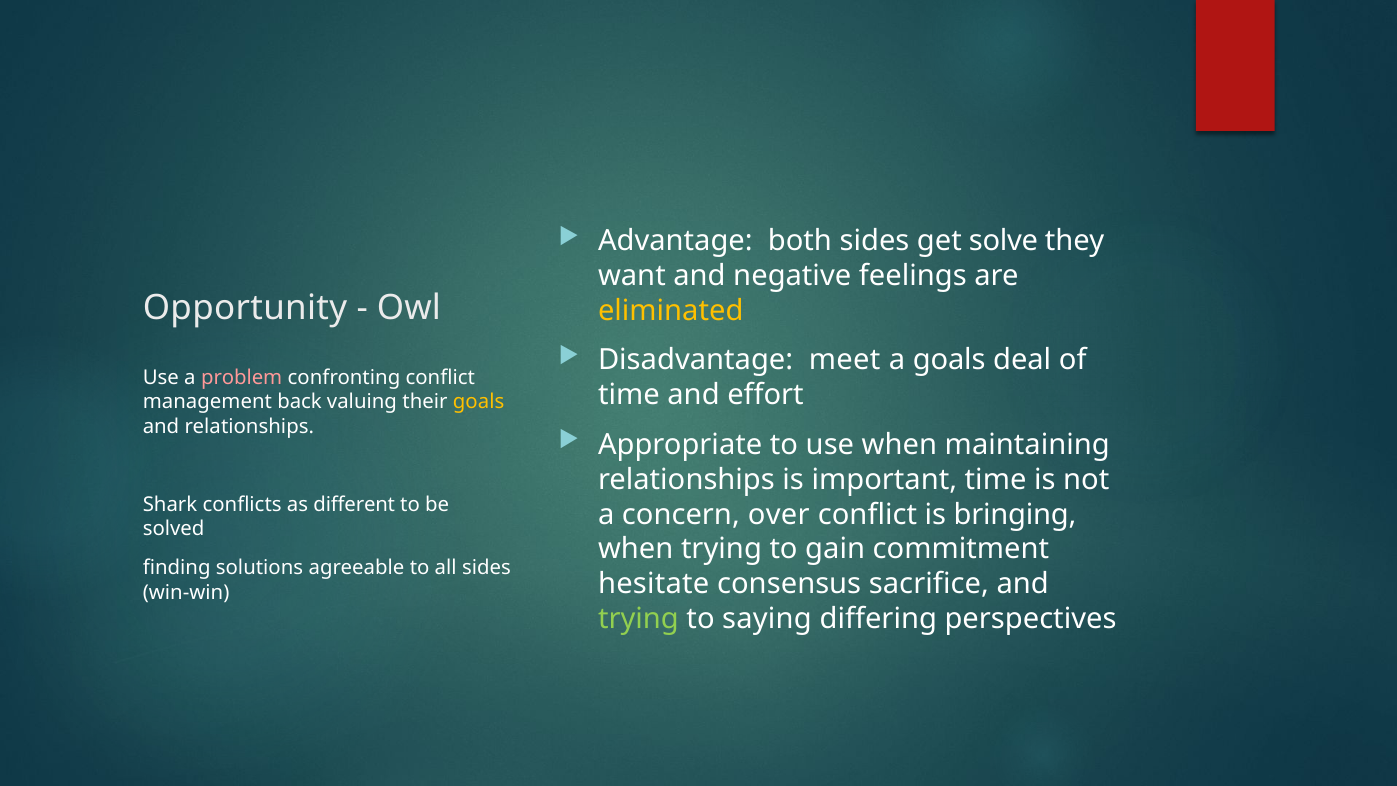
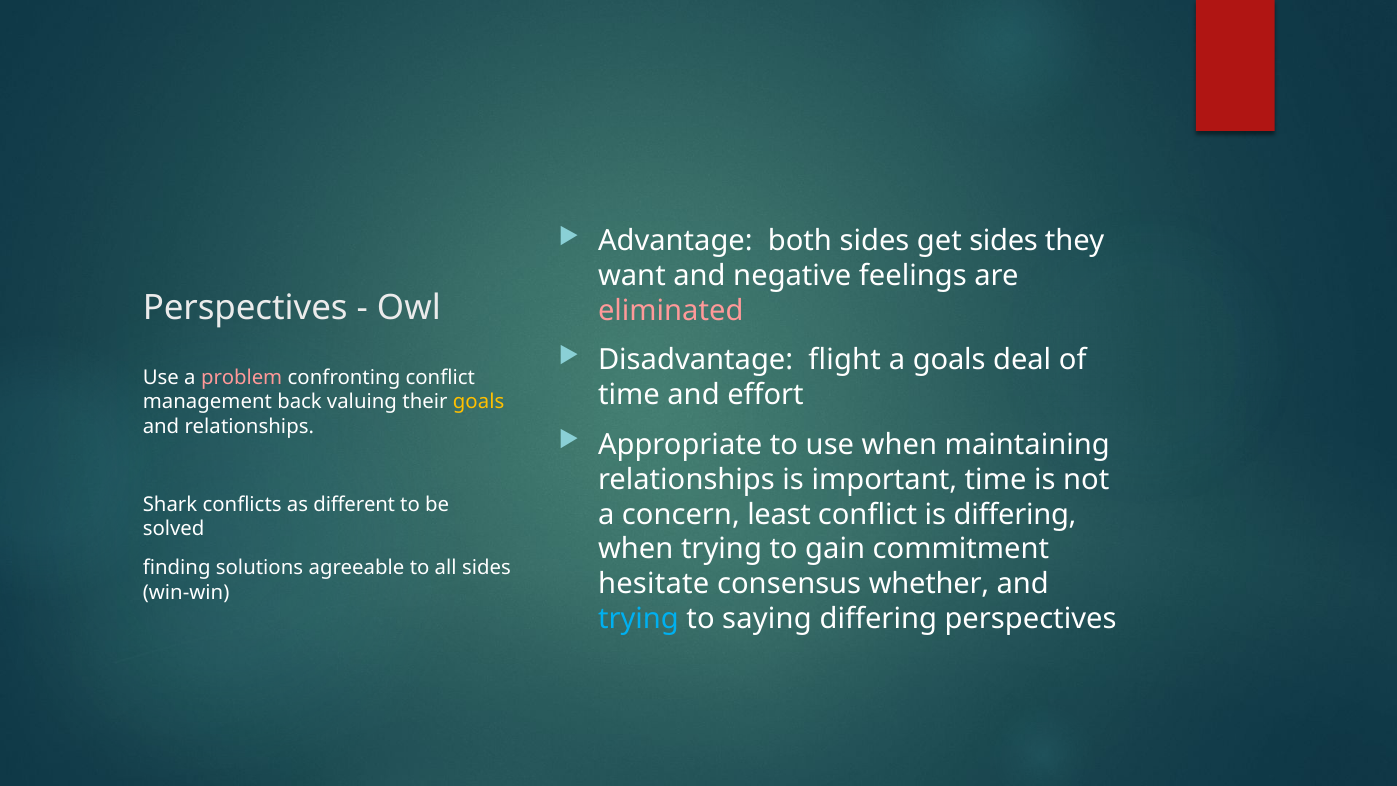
get solve: solve -> sides
Opportunity at (245, 308): Opportunity -> Perspectives
eliminated colour: yellow -> pink
meet: meet -> flight
over: over -> least
is bringing: bringing -> differing
sacrifice: sacrifice -> whether
trying at (638, 619) colour: light green -> light blue
